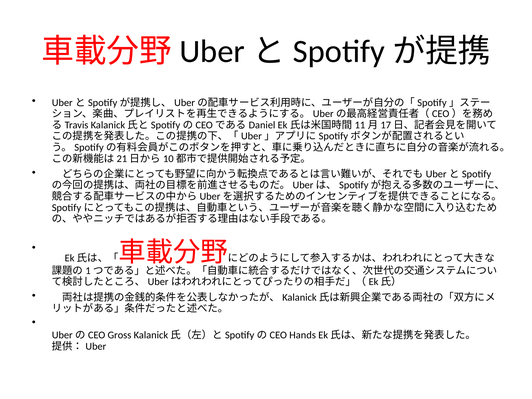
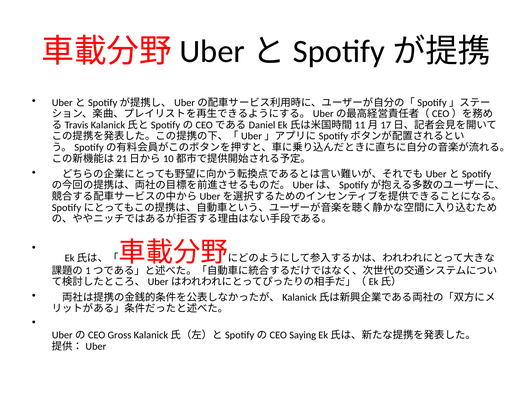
Hands: Hands -> Saying
